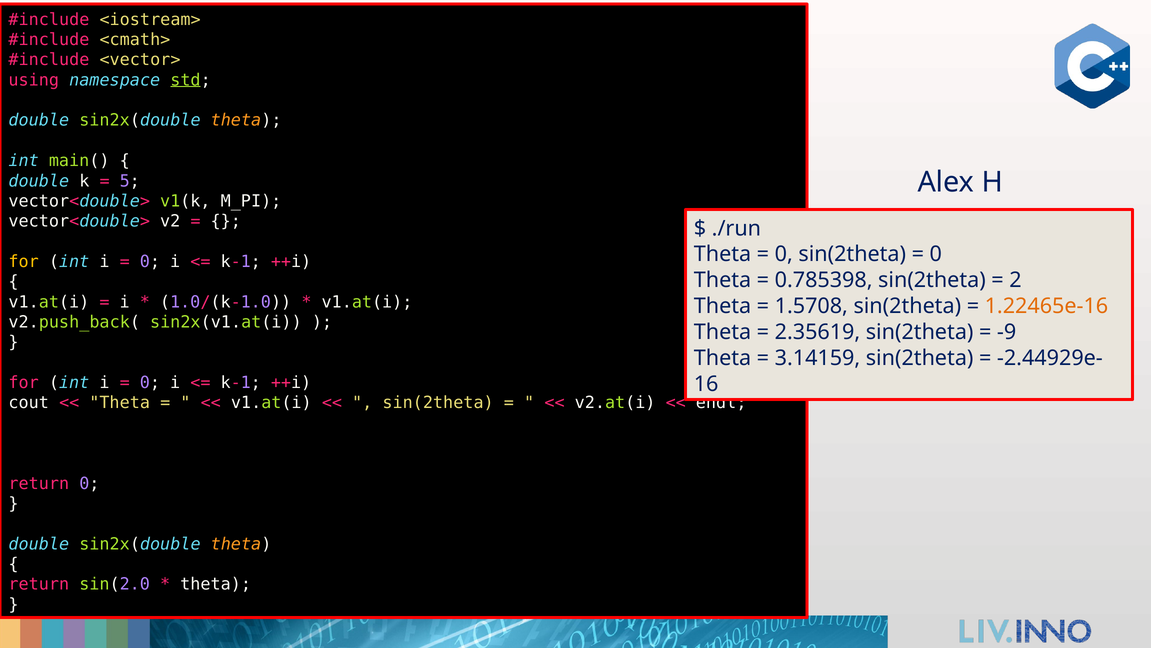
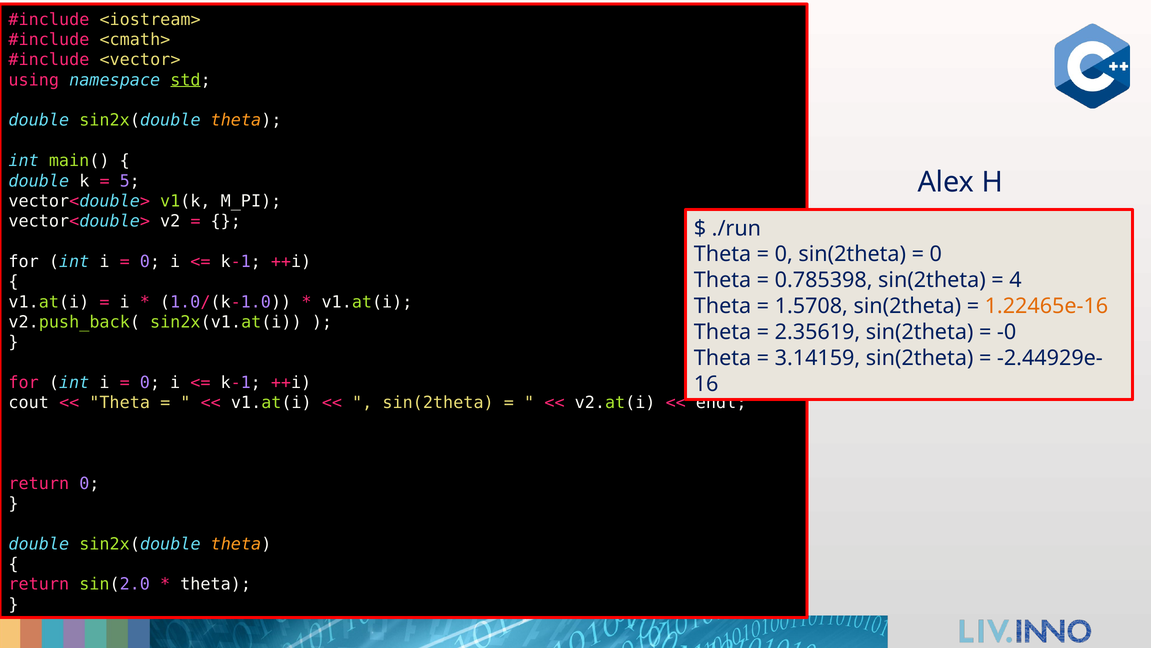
for at (24, 261) colour: yellow -> white
2: 2 -> 4
-9: -9 -> -0
